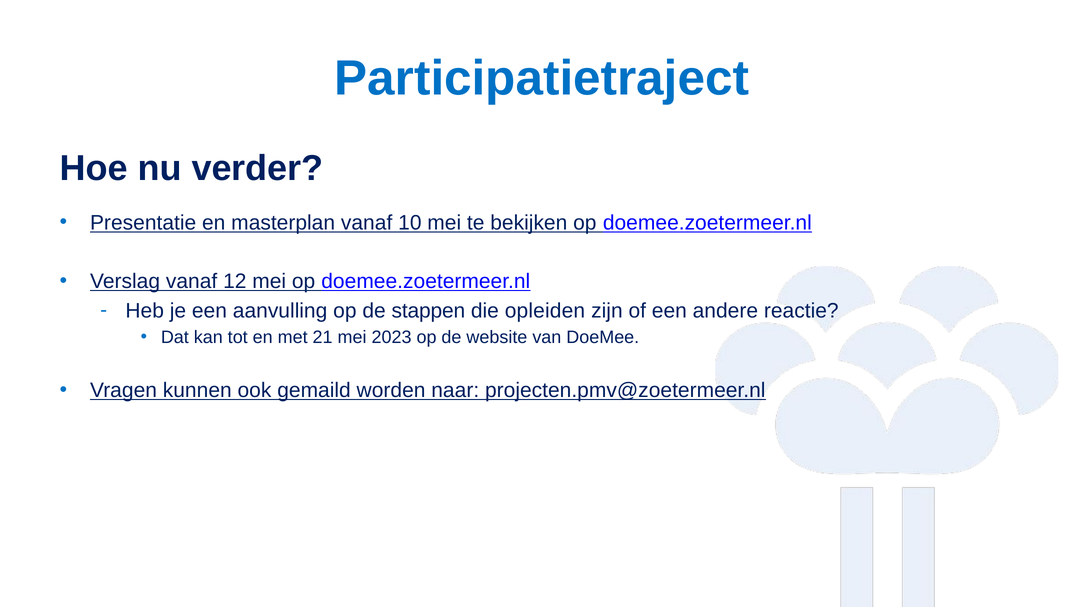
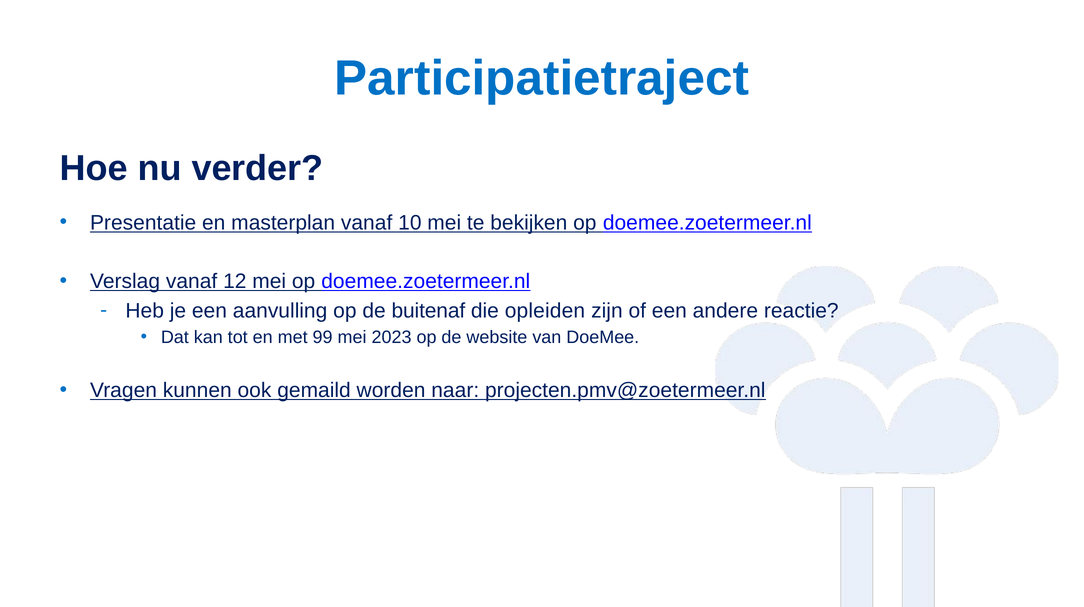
stappen: stappen -> buitenaf
21: 21 -> 99
